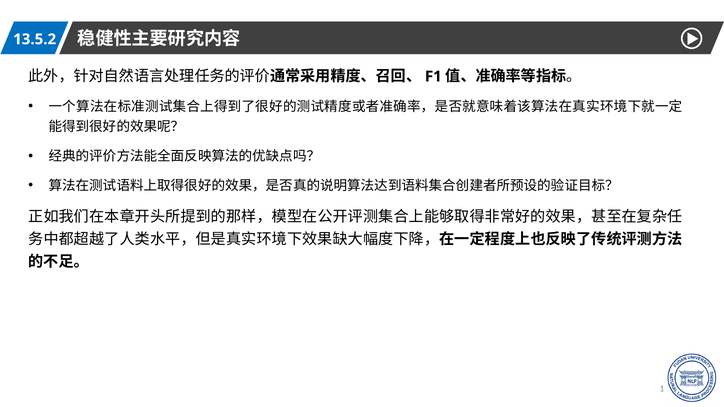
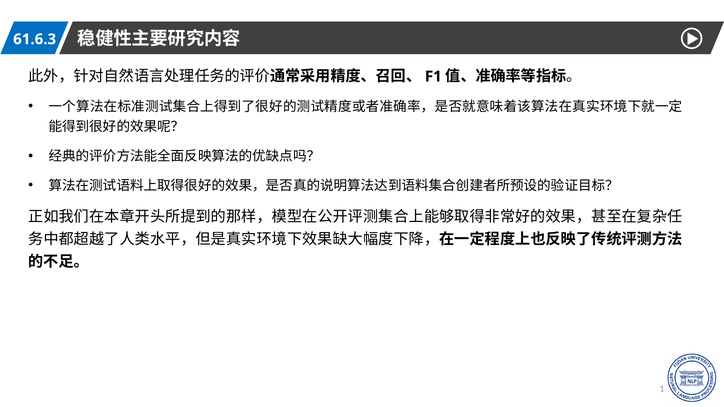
13.5.2: 13.5.2 -> 61.6.3
